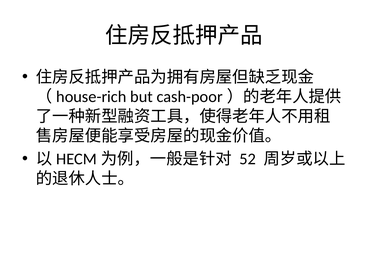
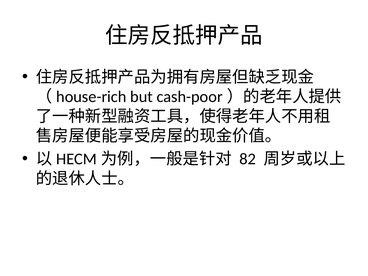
52: 52 -> 82
